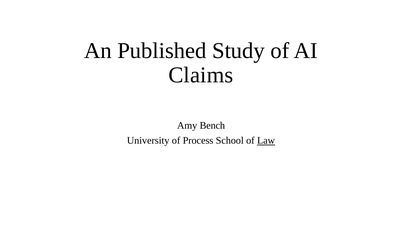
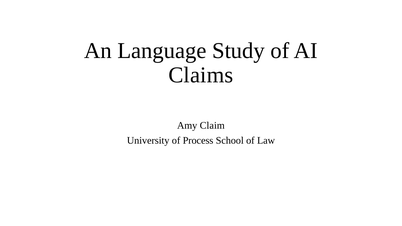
Published: Published -> Language
Bench: Bench -> Claim
Law underline: present -> none
